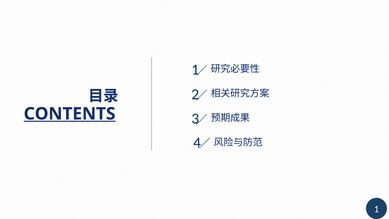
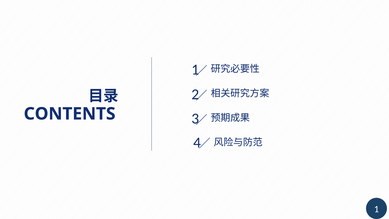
CONTENTS underline: present -> none
